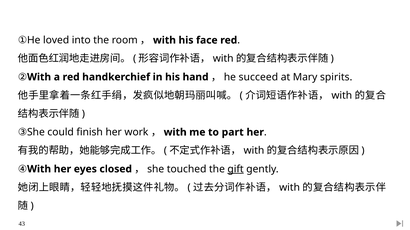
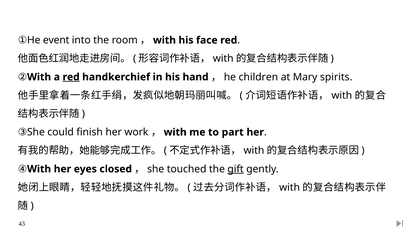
loved: loved -> event
red at (71, 77) underline: none -> present
succeed: succeed -> children
